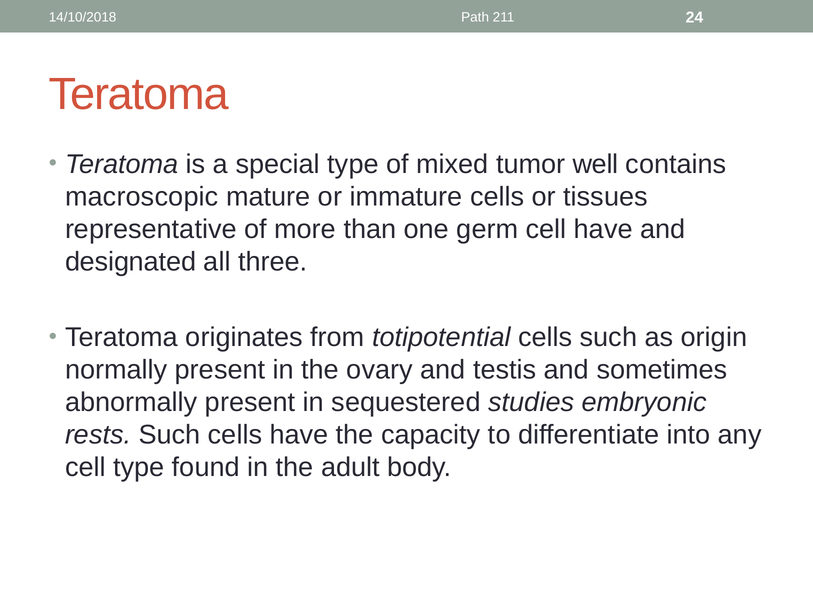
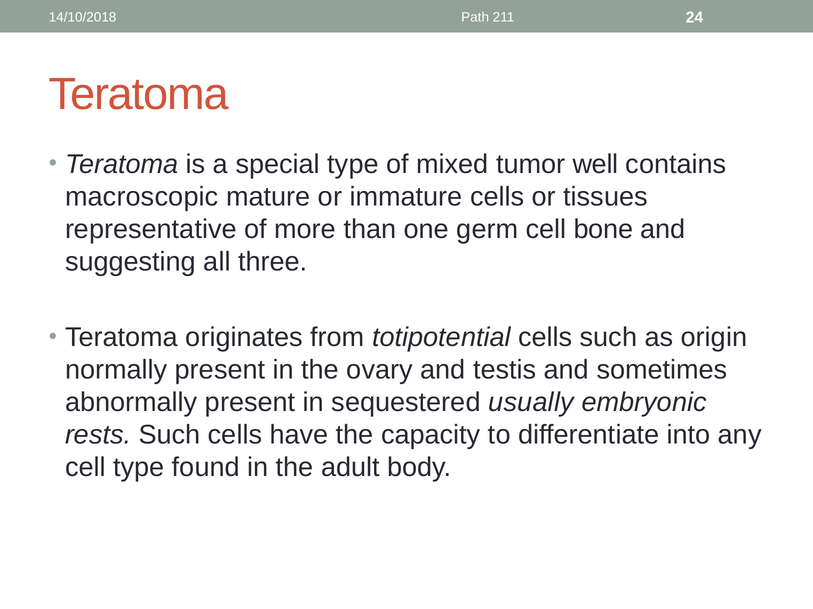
cell have: have -> bone
designated: designated -> suggesting
studies: studies -> usually
